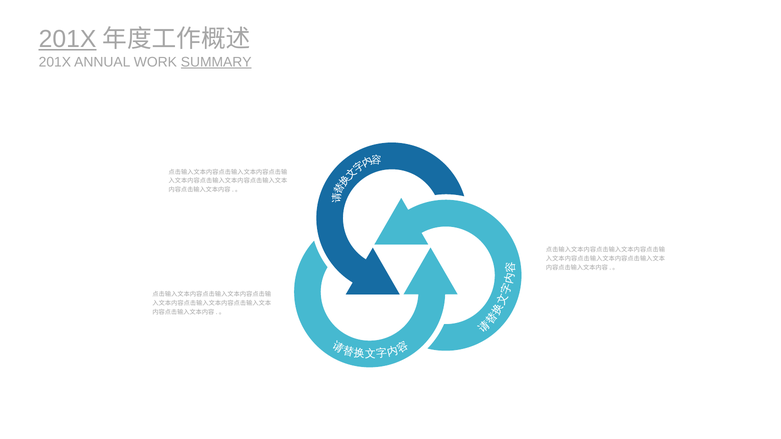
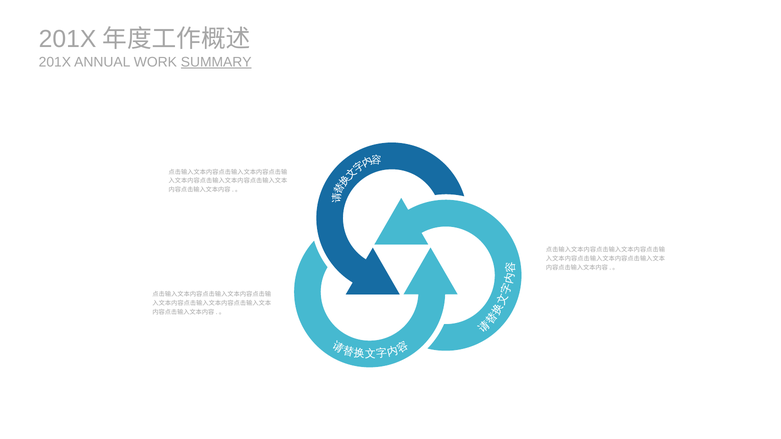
201X at (68, 39) underline: present -> none
